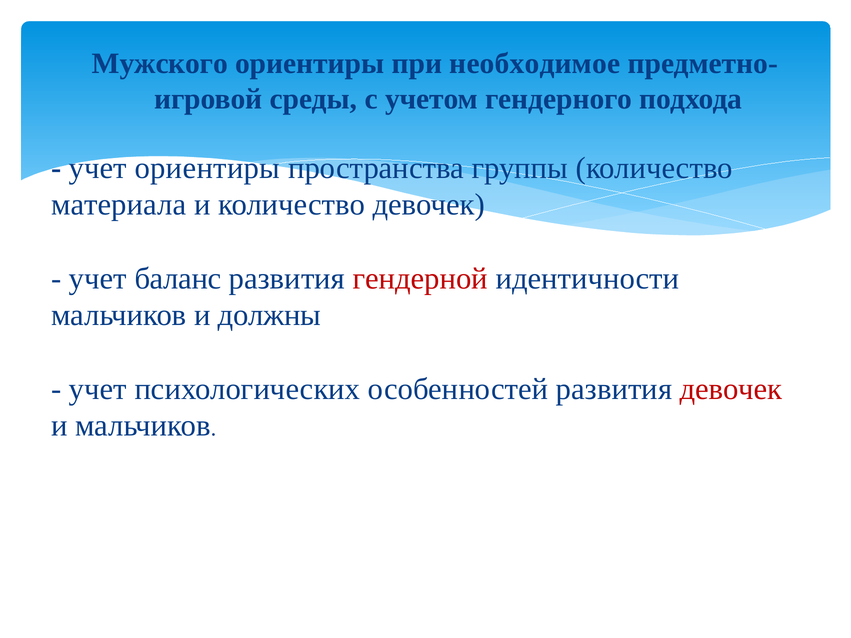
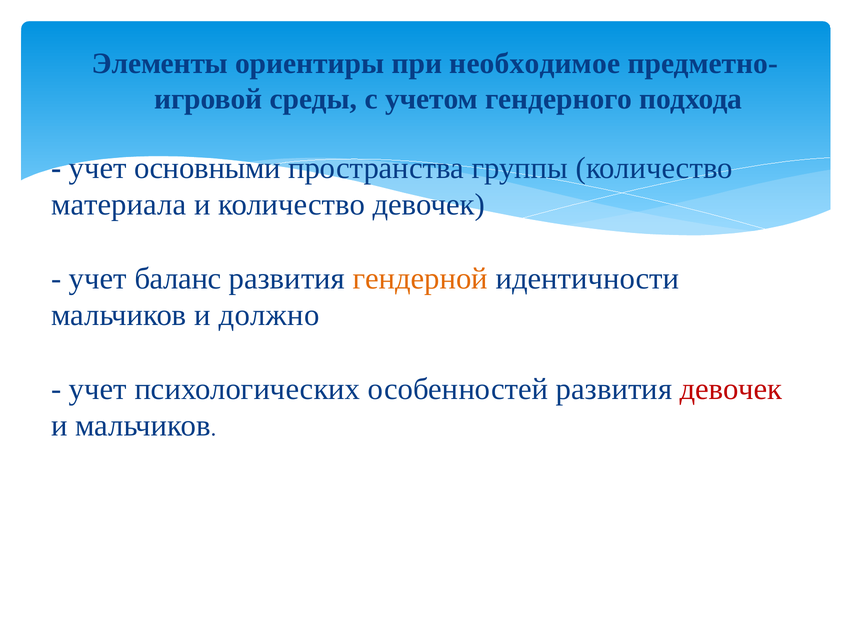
Мужского: Мужского -> Элементы
учет ориентиры: ориентиры -> основными
гендерной colour: red -> orange
должны: должны -> должно
